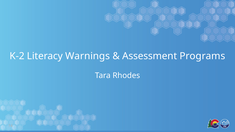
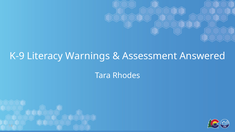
K-2: K-2 -> K-9
Programs: Programs -> Answered
